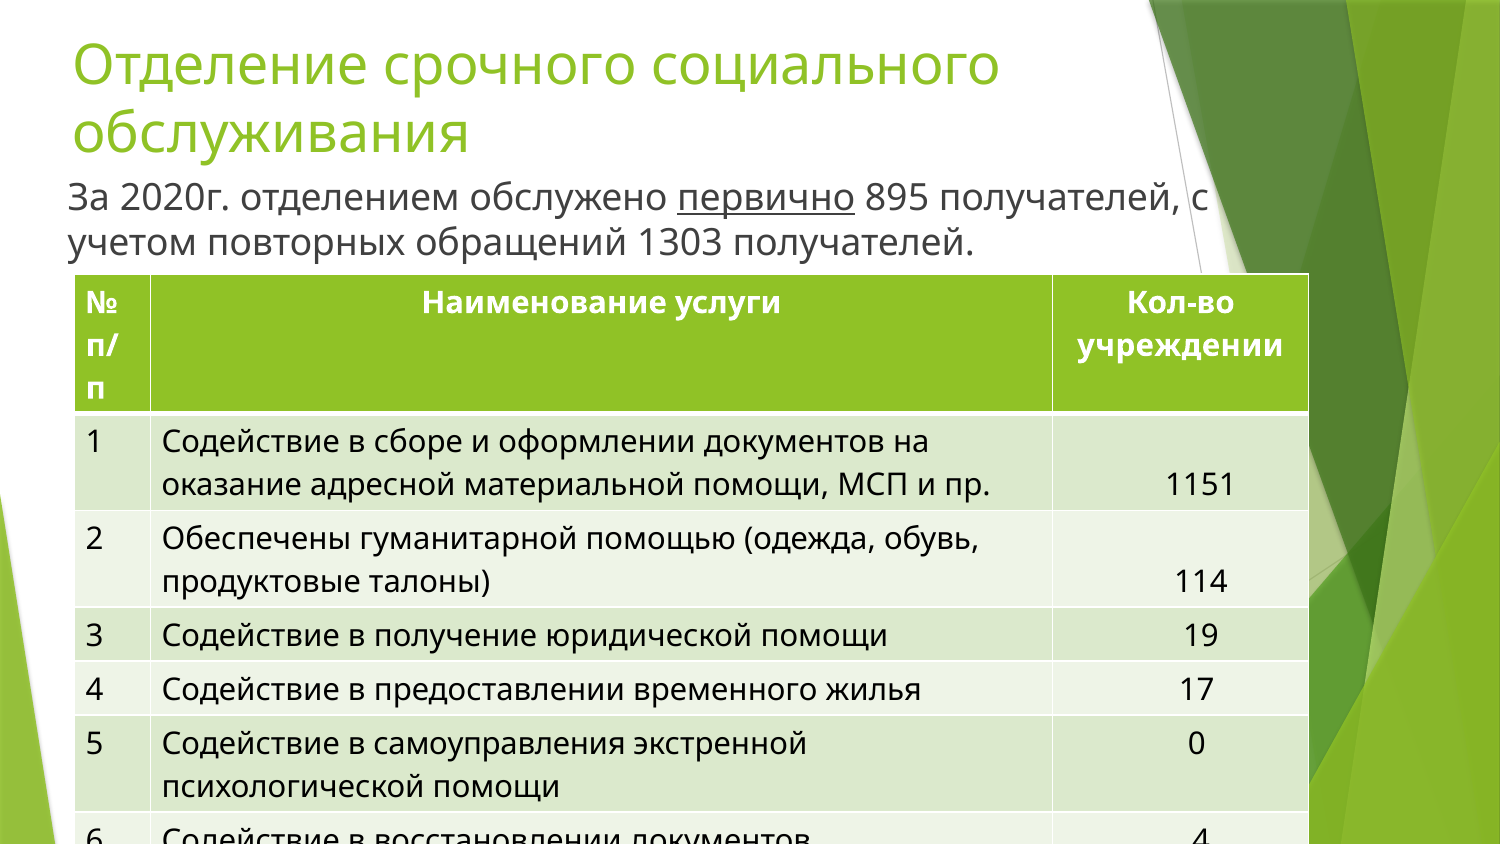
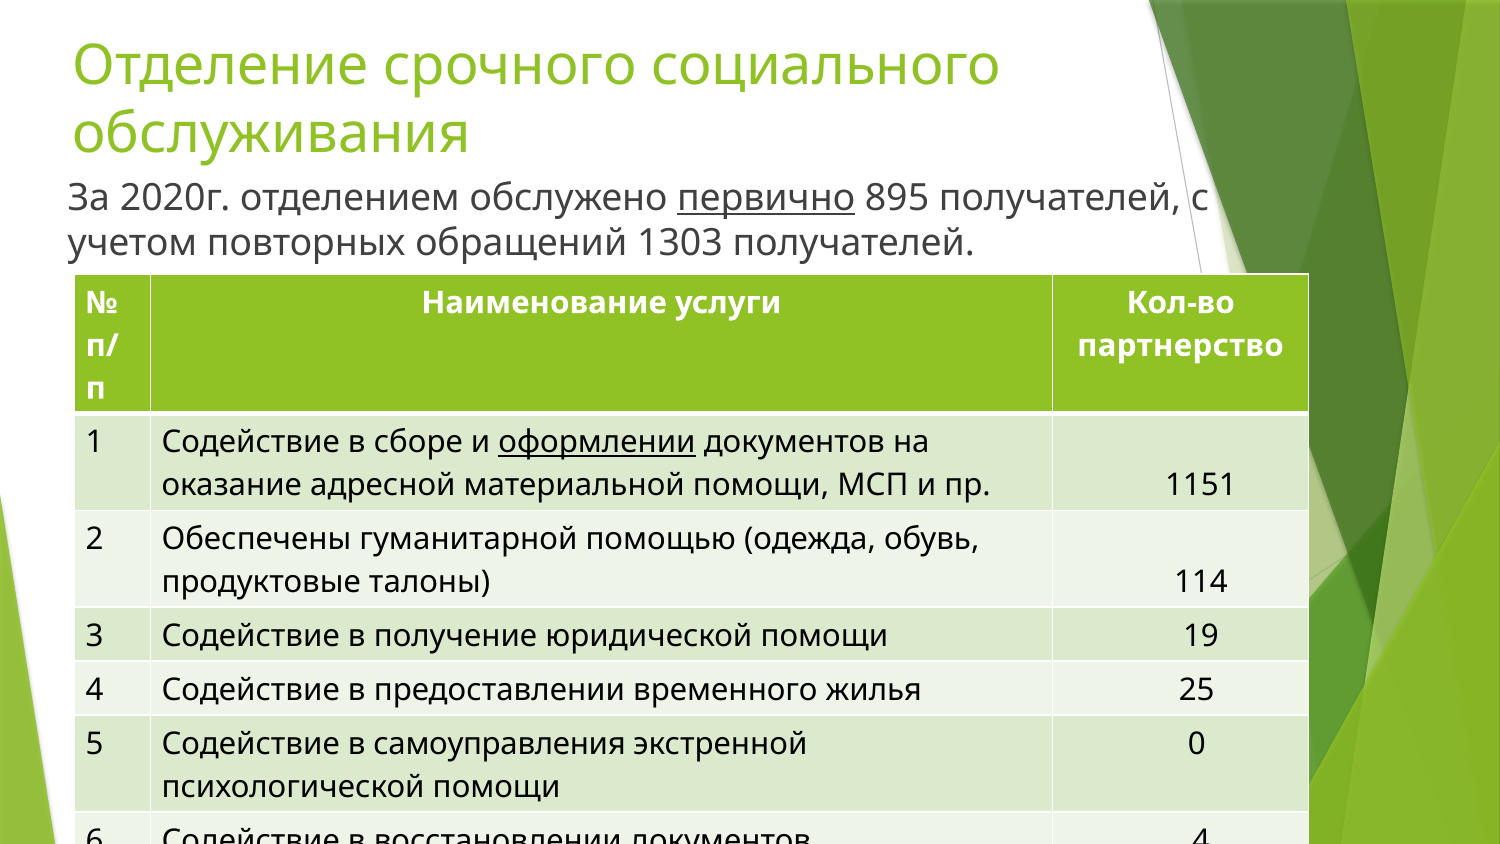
учреждении: учреждении -> партнерство
оформлении underline: none -> present
17: 17 -> 25
